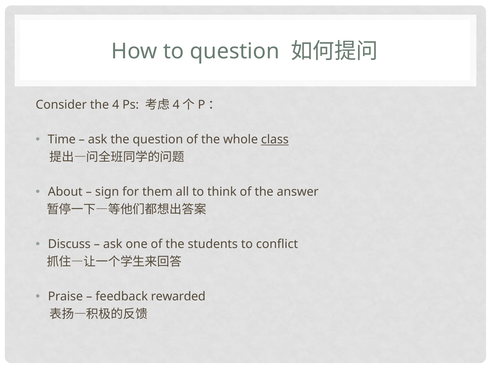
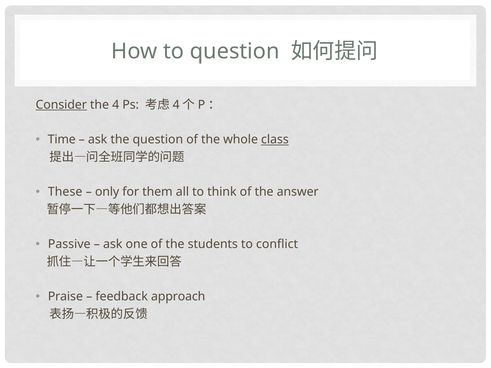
Consider underline: none -> present
About: About -> These
sign: sign -> only
Discuss: Discuss -> Passive
rewarded: rewarded -> approach
